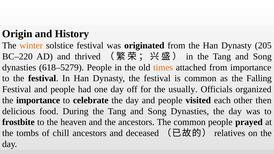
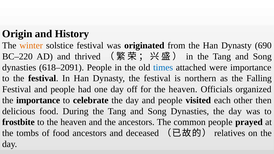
205: 205 -> 690
618–5279: 618–5279 -> 618–2091
times colour: orange -> blue
attached from: from -> were
is common: common -> northern
for the usually: usually -> heaven
of chill: chill -> food
